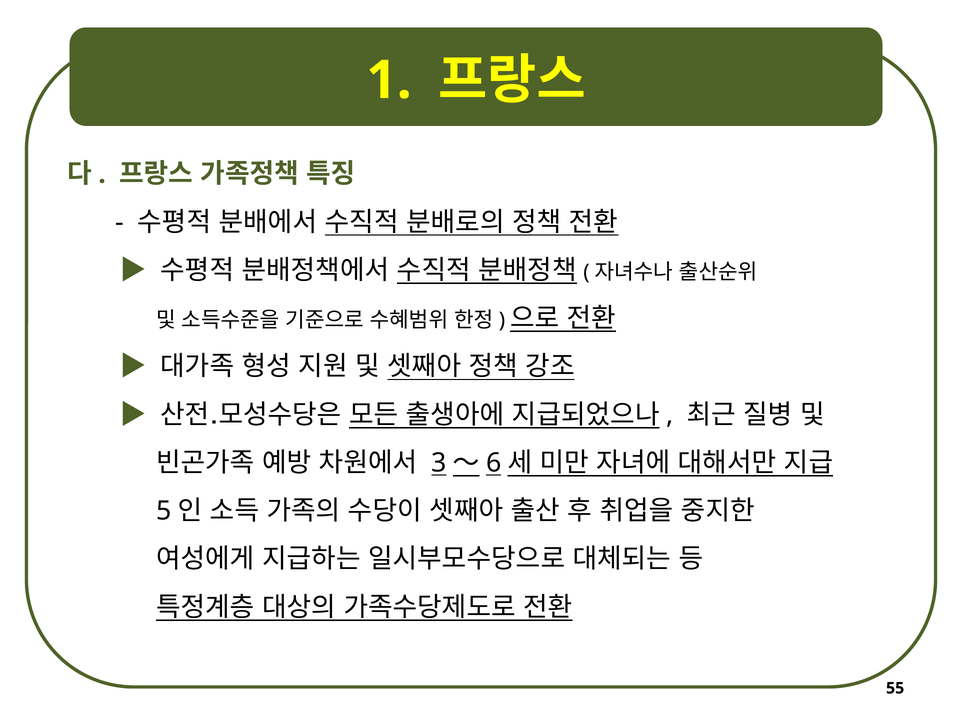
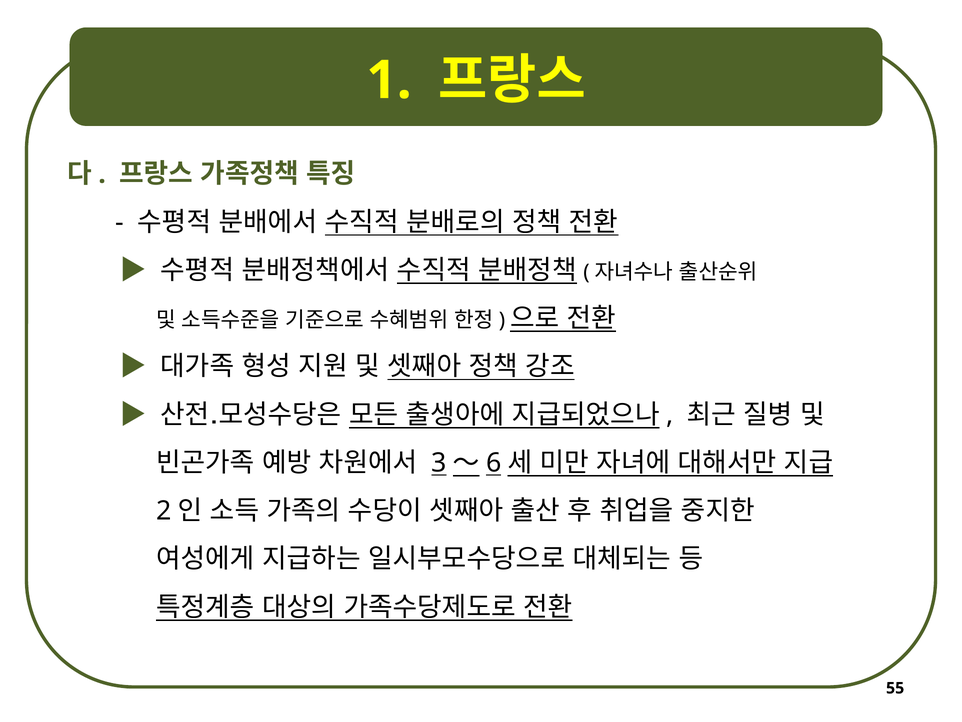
5: 5 -> 2
